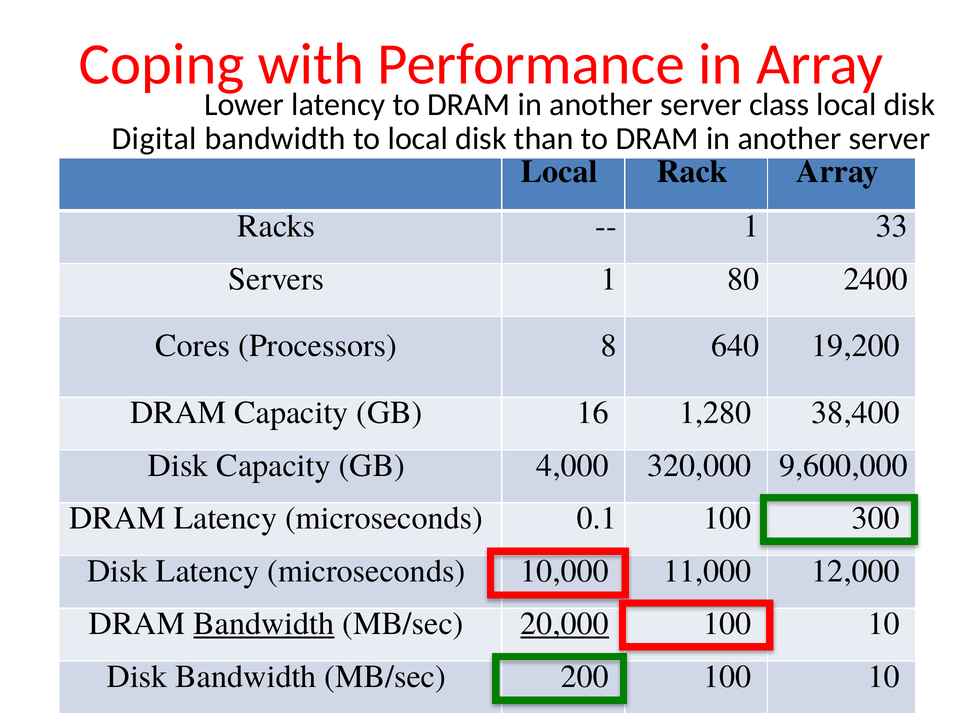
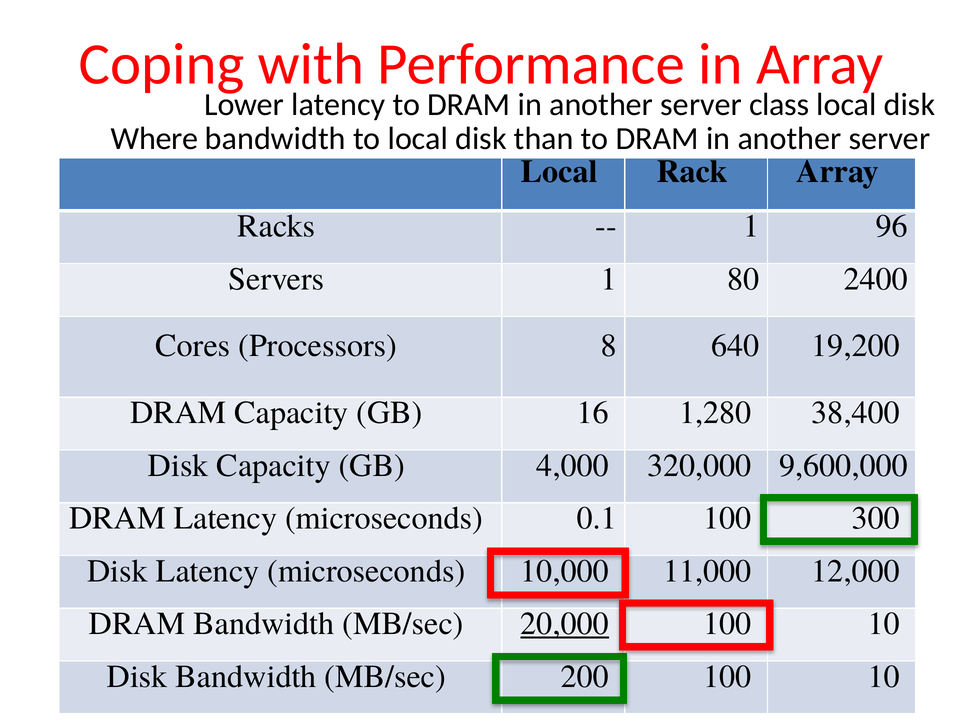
Digital: Digital -> Where
33: 33 -> 96
Bandwidth at (264, 624) underline: present -> none
